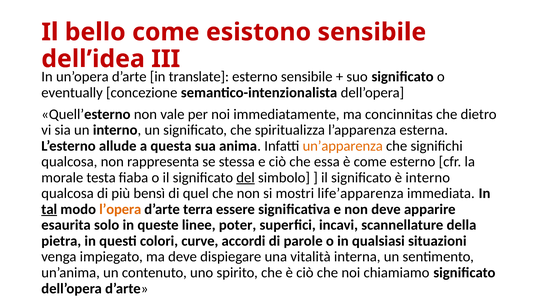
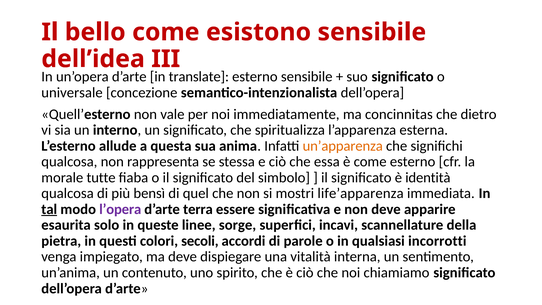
eventually: eventually -> universale
testa: testa -> tutte
del underline: present -> none
è interno: interno -> identità
l’opera colour: orange -> purple
poter: poter -> sorge
curve: curve -> secoli
situazioni: situazioni -> incorrotti
